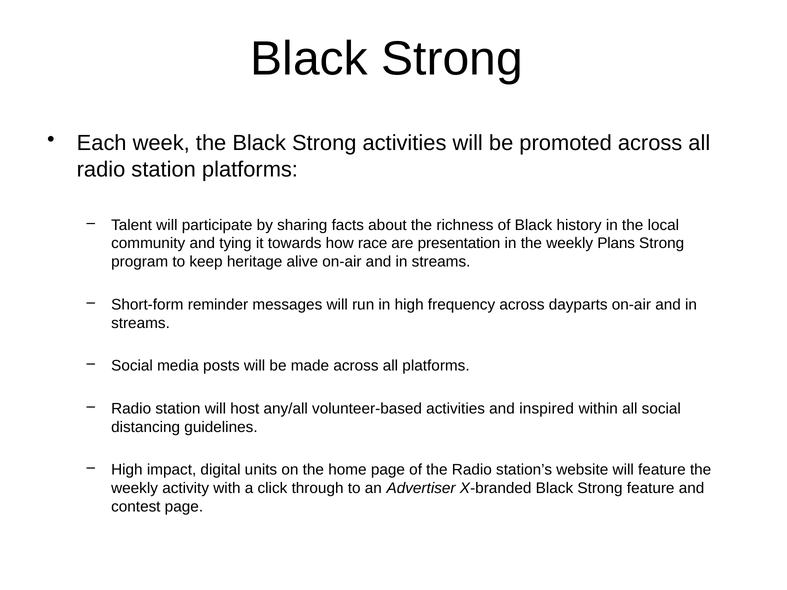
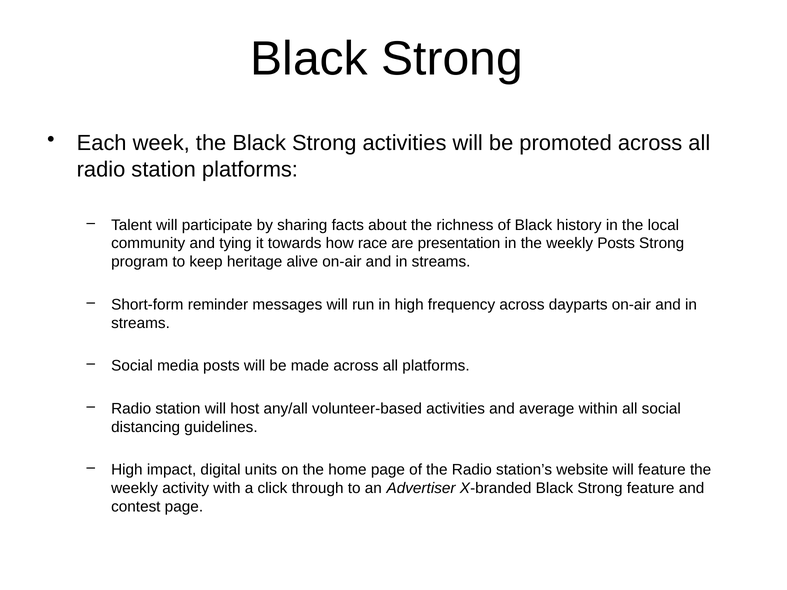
weekly Plans: Plans -> Posts
inspired: inspired -> average
